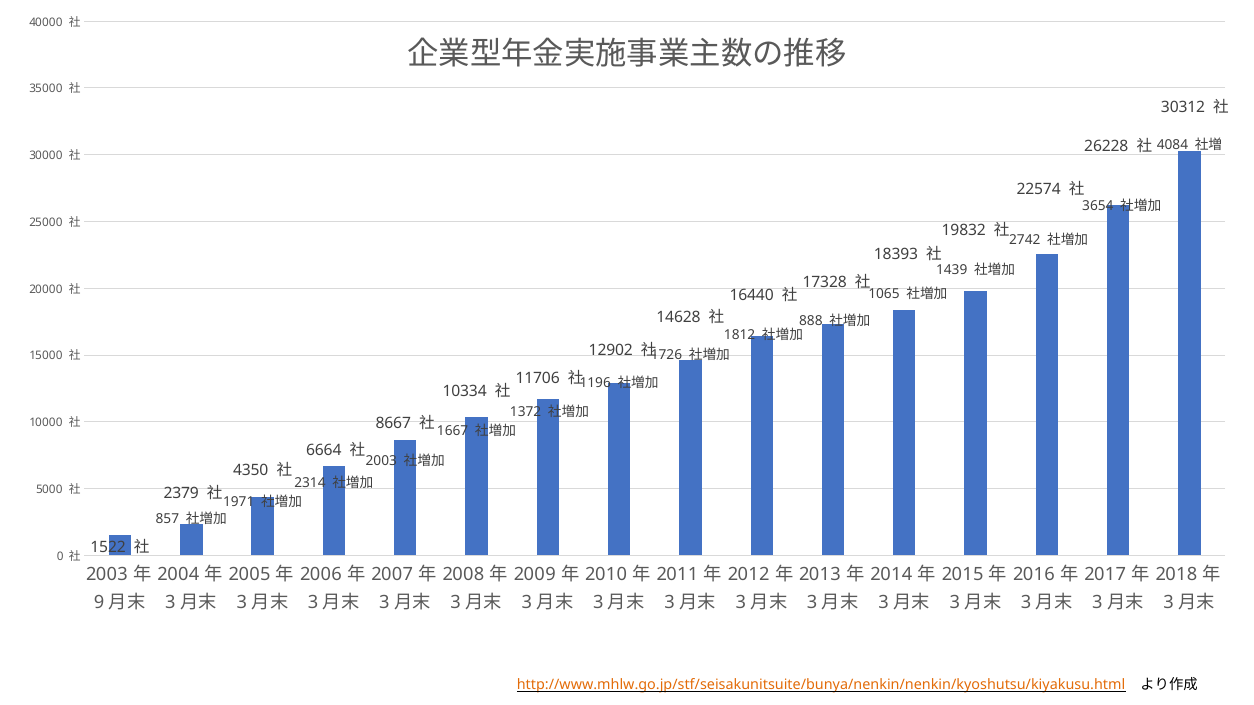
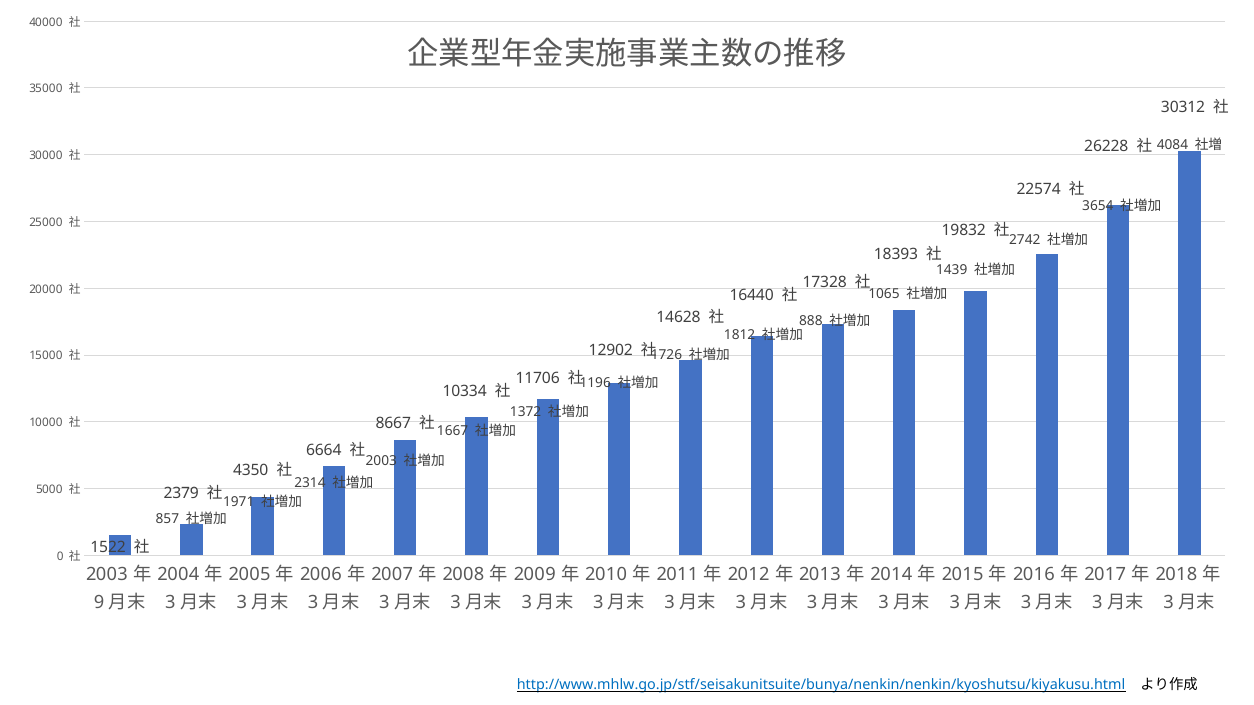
http://www.mhlw.go.jp/stf/seisakunitsuite/bunya/nenkin/nenkin/kyoshutsu/kiyakusu.html colour: orange -> blue
